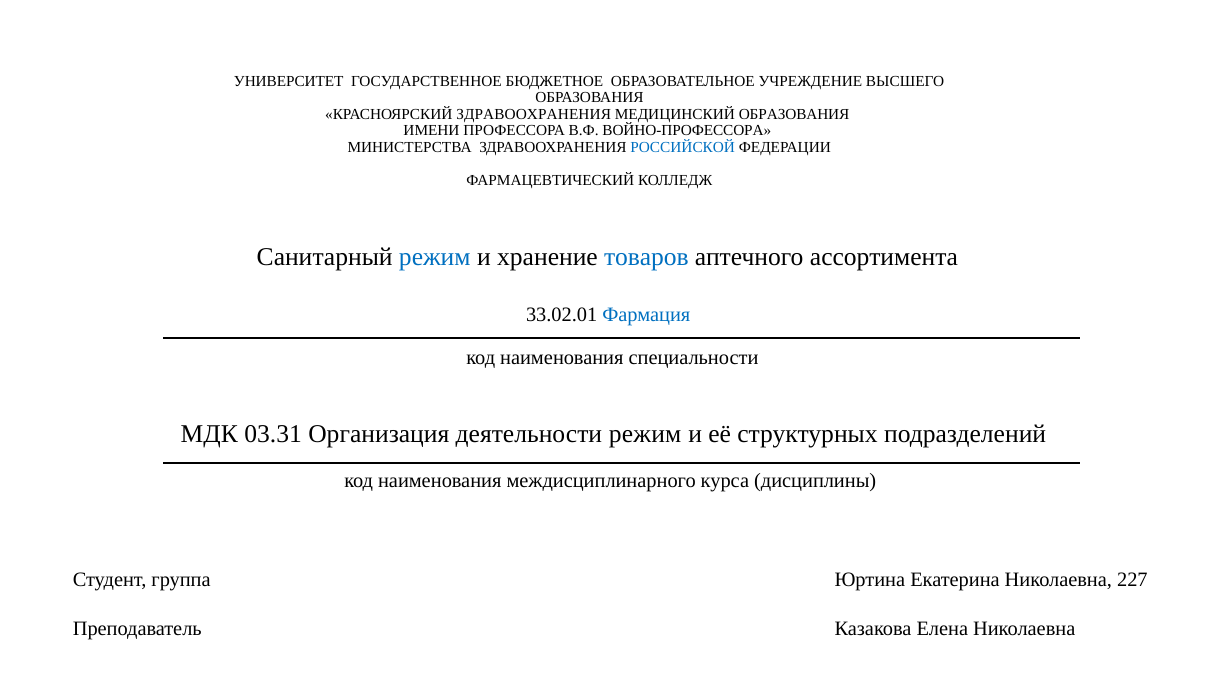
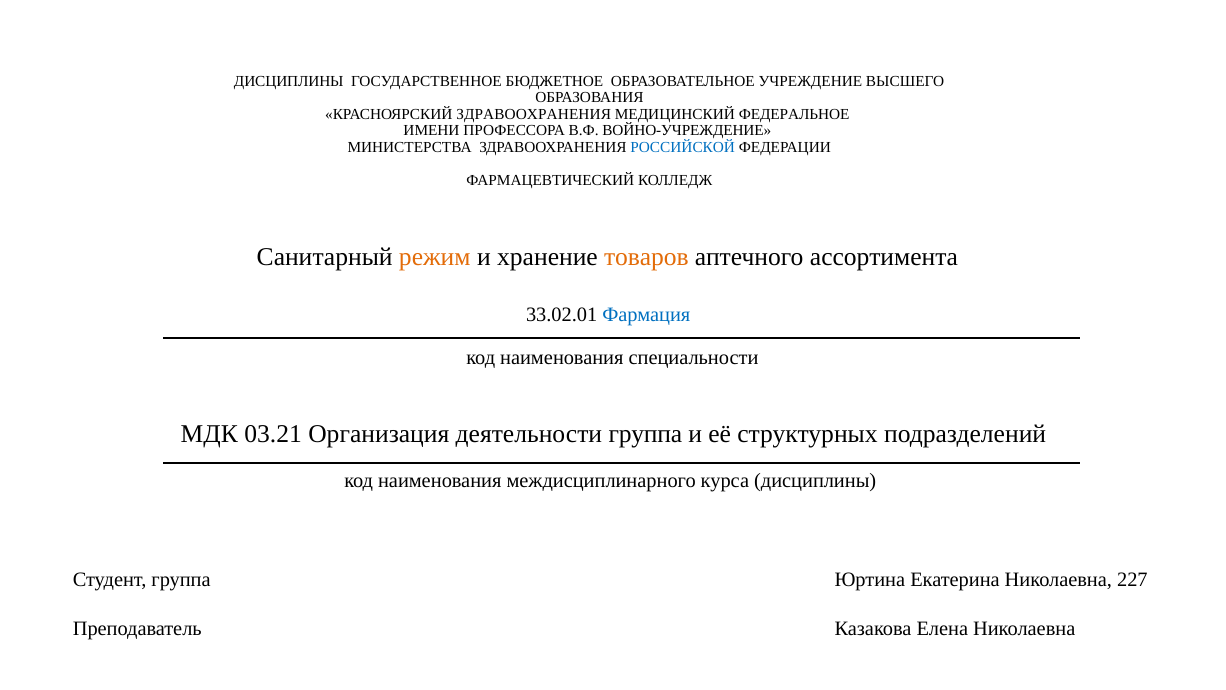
УНИВЕРСИТЕТ at (289, 81): УНИВЕРСИТЕТ -> ДИСЦИПЛИНЫ
МЕДИЦИНСКИЙ ОБРАЗОВАНИЯ: ОБРАЗОВАНИЯ -> ФЕДЕРАЛЬНОЕ
ВОЙНО-ПРОФЕССОРА: ВОЙНО-ПРОФЕССОРА -> ВОЙНО-УЧРЕЖДЕНИЕ
режим at (435, 257) colour: blue -> orange
товаров colour: blue -> orange
03.31: 03.31 -> 03.21
деятельности режим: режим -> группа
